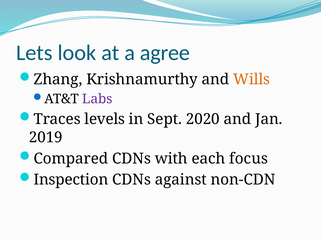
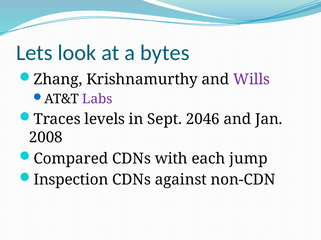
agree: agree -> bytes
Wills colour: orange -> purple
2020: 2020 -> 2046
2019: 2019 -> 2008
focus: focus -> jump
